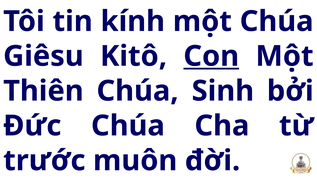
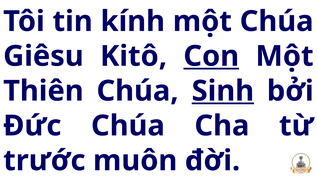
Sinh underline: none -> present
